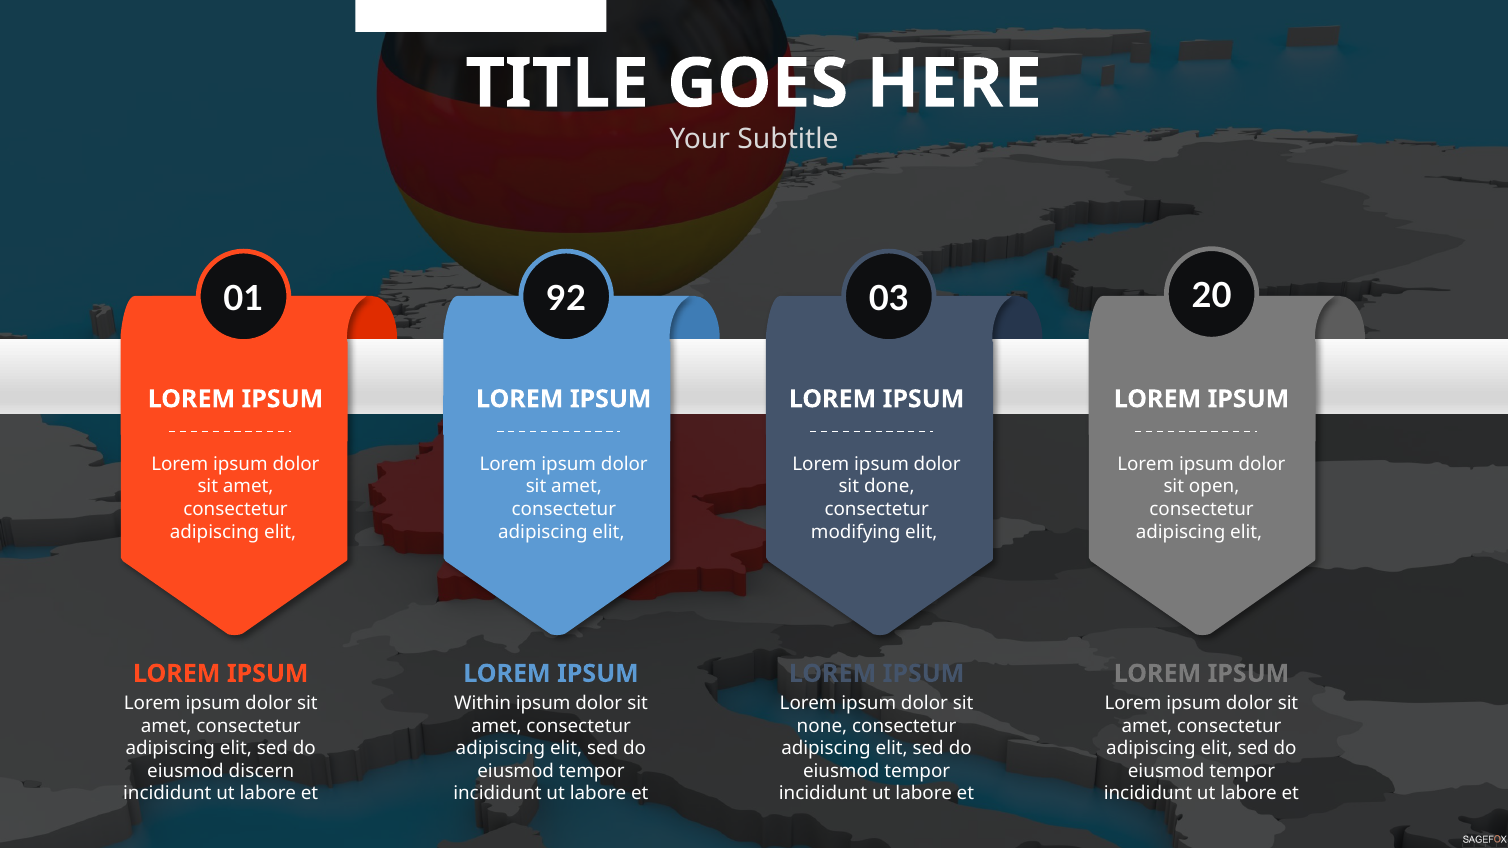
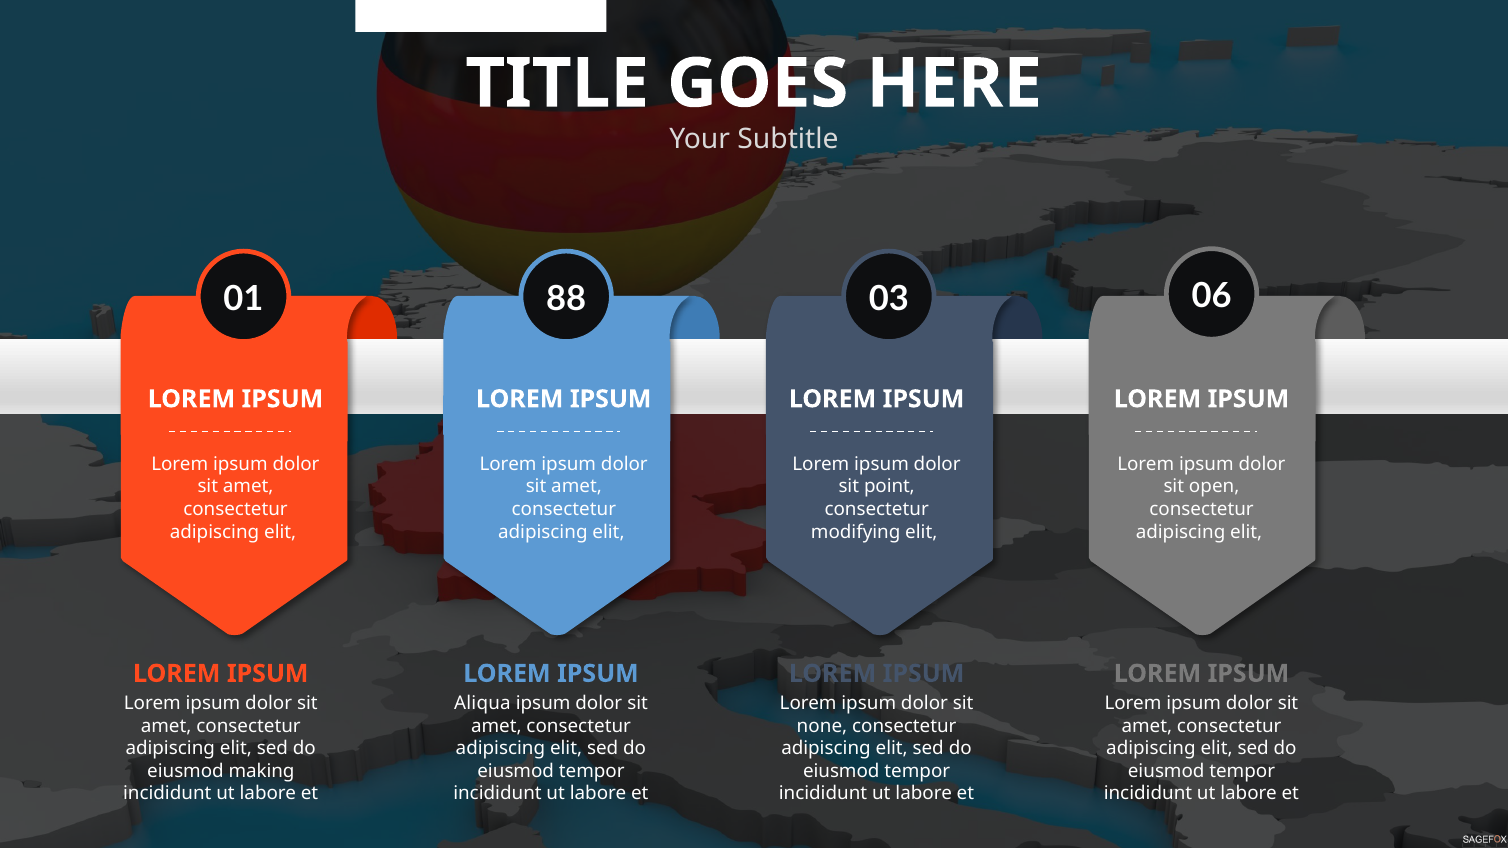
92: 92 -> 88
20: 20 -> 06
done: done -> point
Within: Within -> Aliqua
discern: discern -> making
